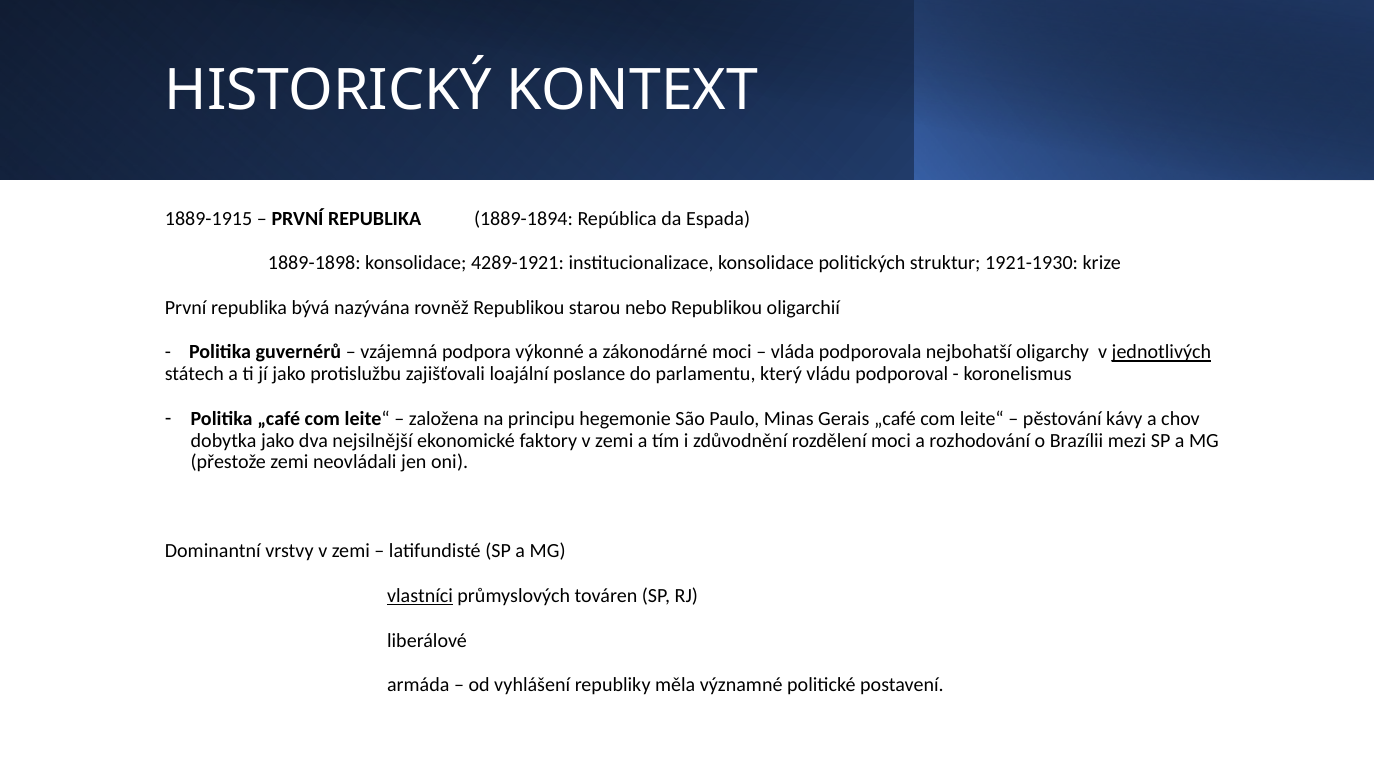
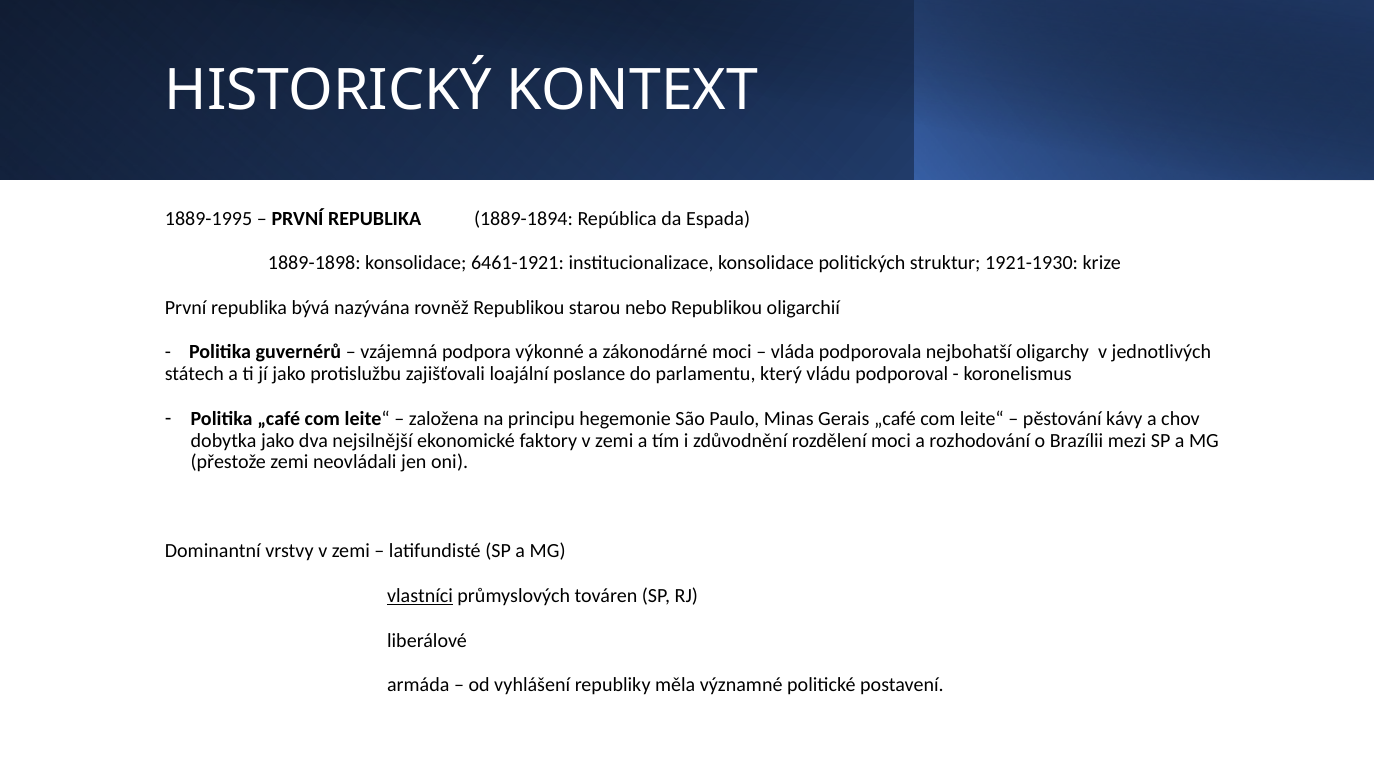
1889-1915: 1889-1915 -> 1889-1995
4289-1921: 4289-1921 -> 6461-1921
jednotlivých underline: present -> none
